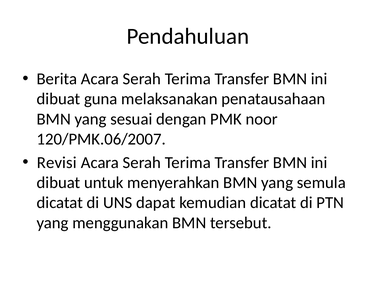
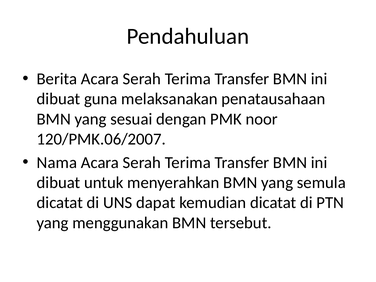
Revisi: Revisi -> Nama
